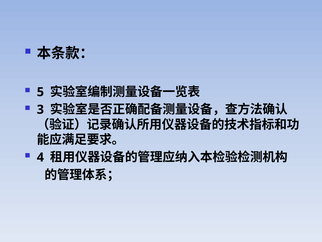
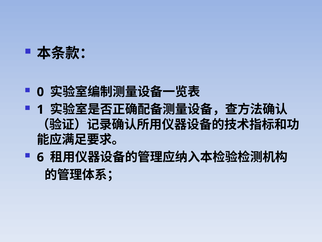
5: 5 -> 0
3: 3 -> 1
4: 4 -> 6
